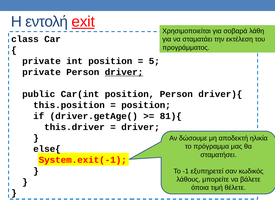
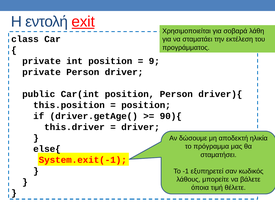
5: 5 -> 9
driver at (124, 72) underline: present -> none
81){: 81){ -> 90){
